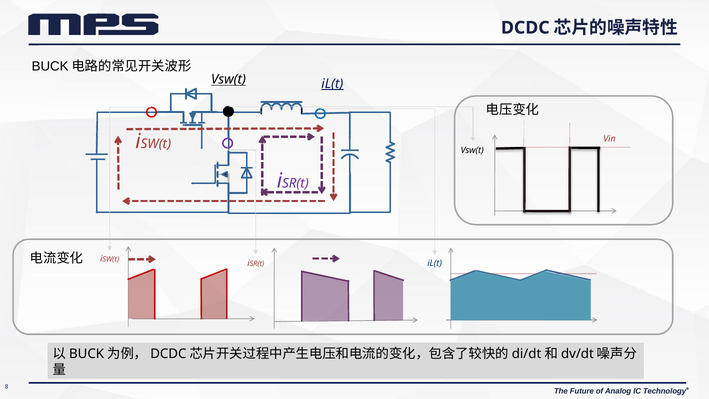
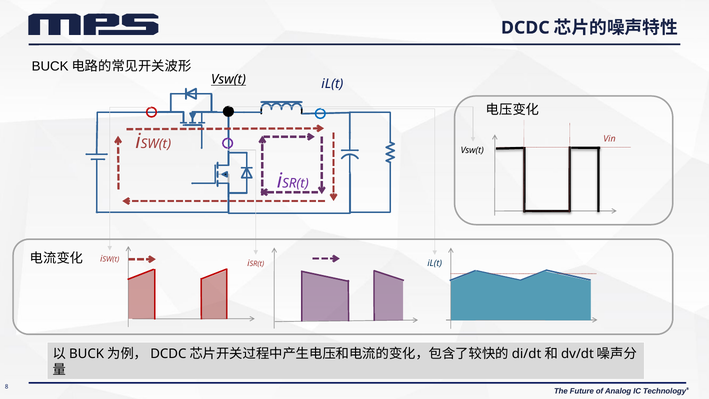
iL(t at (332, 84) underline: present -> none
